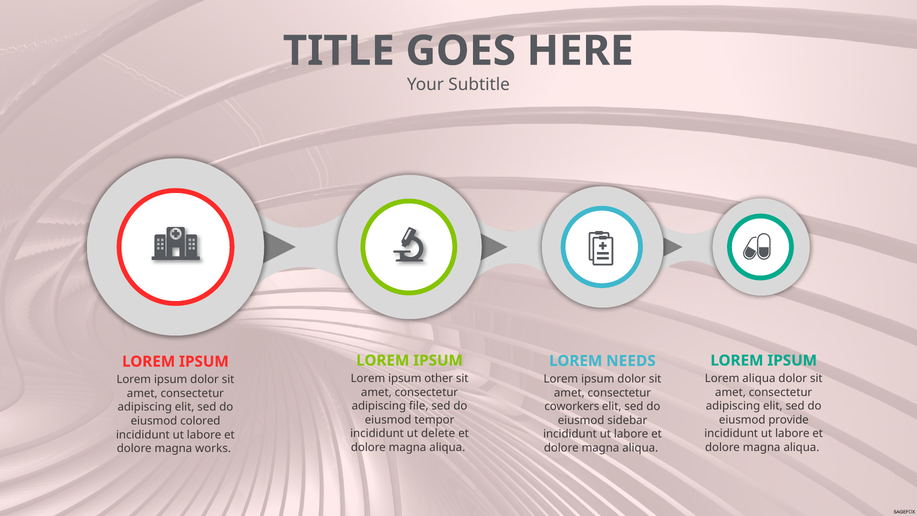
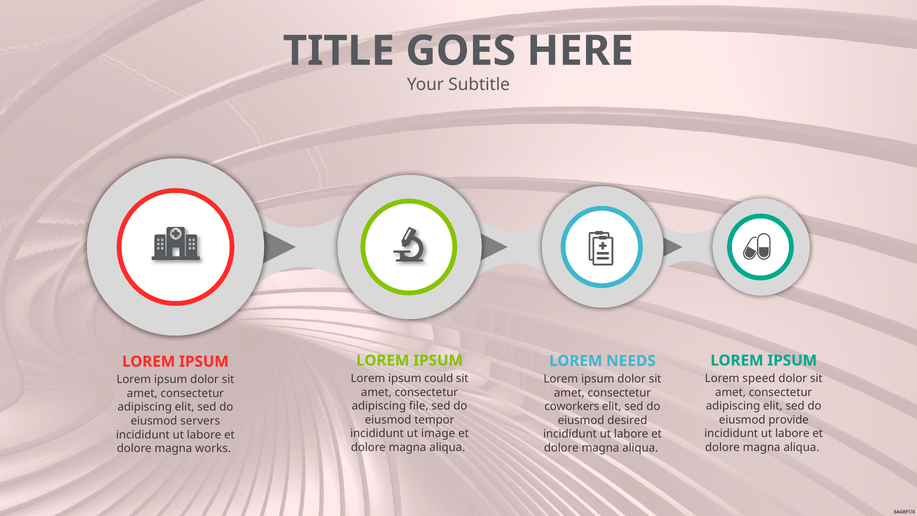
other: other -> could
Lorem aliqua: aliqua -> speed
sidebar: sidebar -> desired
colored: colored -> servers
delete: delete -> image
